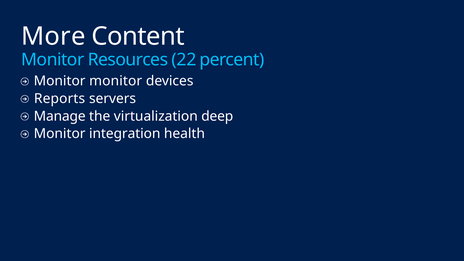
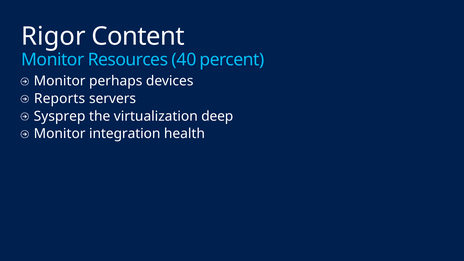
More: More -> Rigor
22: 22 -> 40
Monitor monitor: monitor -> perhaps
Manage: Manage -> Sysprep
